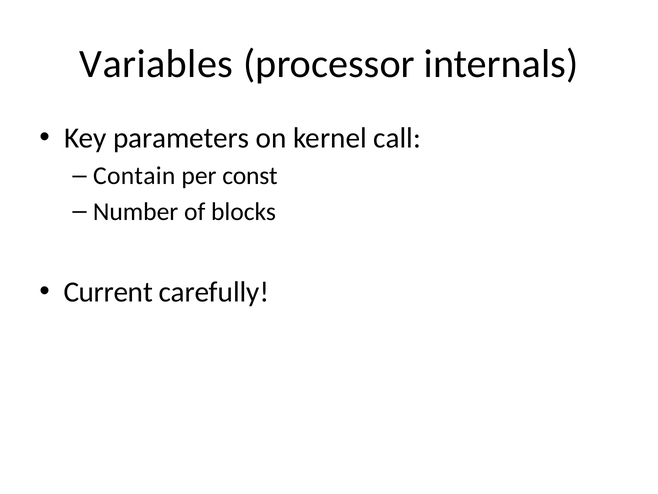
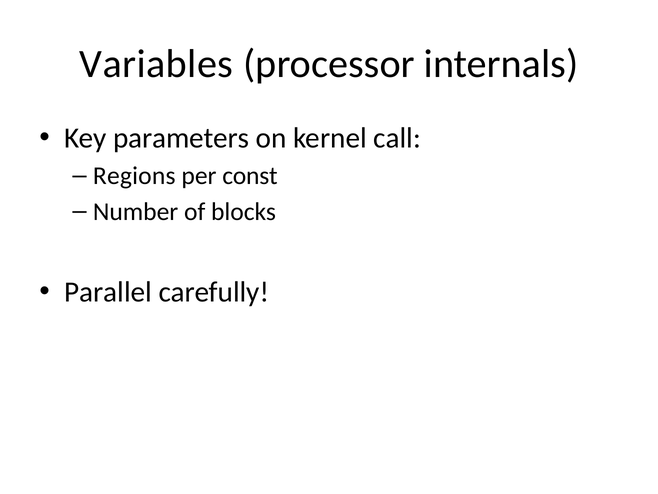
Contain: Contain -> Regions
Current: Current -> Parallel
